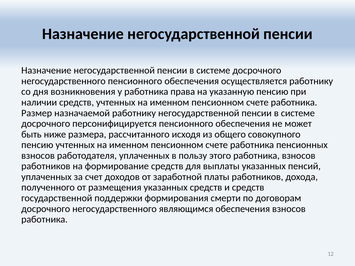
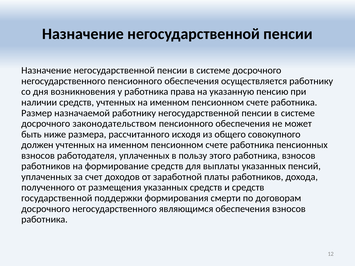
персонифицируется: персонифицируется -> законодательством
пенсию at (37, 145): пенсию -> должен
